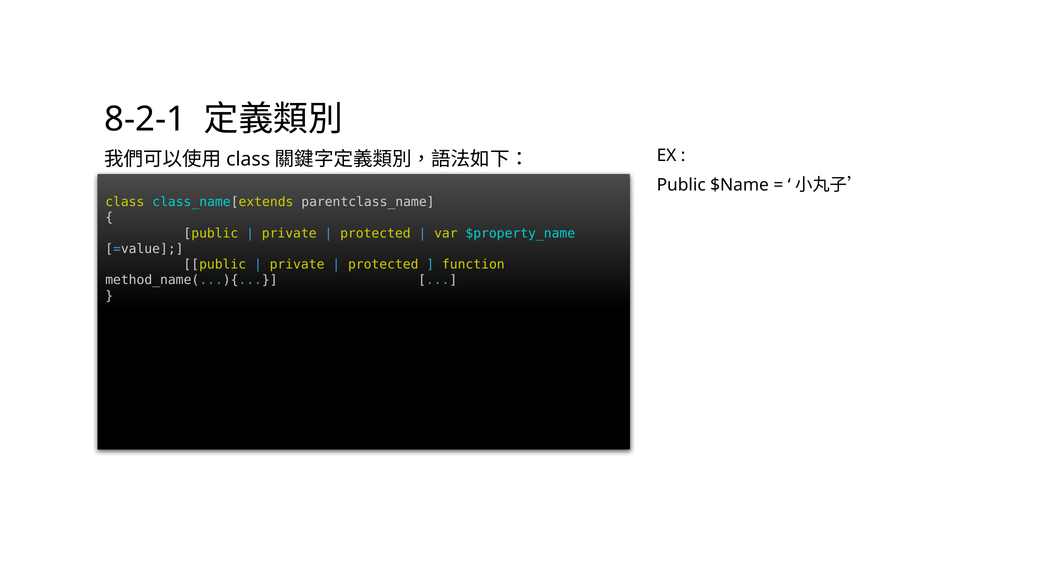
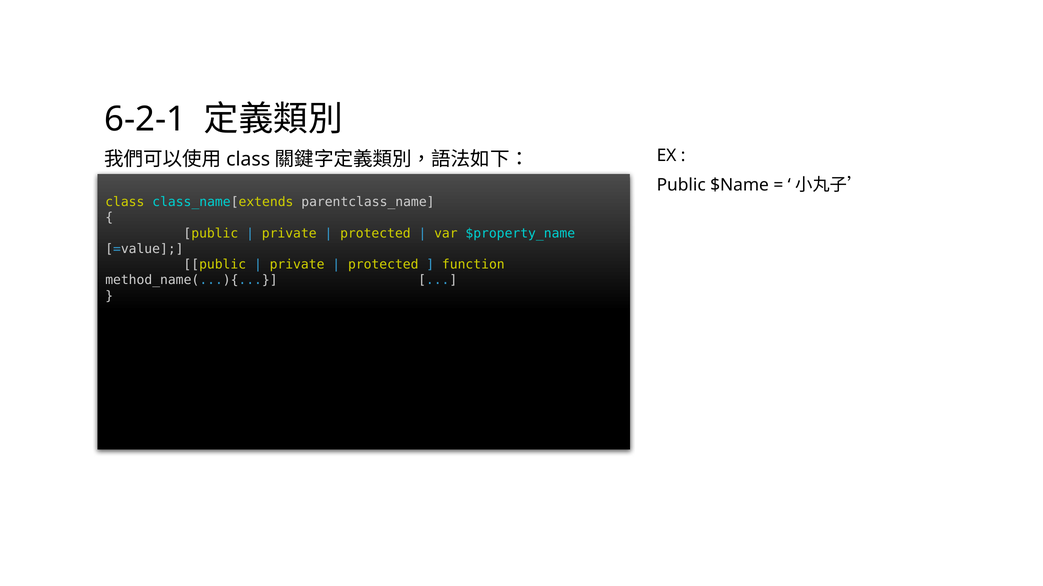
8-2-1: 8-2-1 -> 6-2-1
